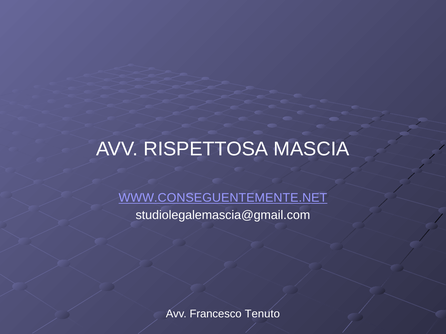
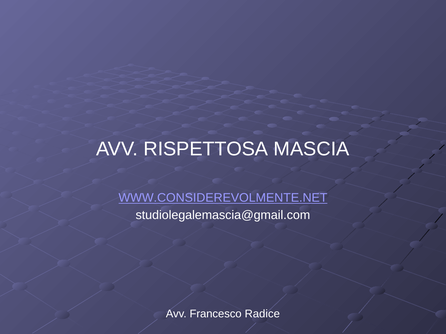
WWW.CONSEGUENTEMENTE.NET: WWW.CONSEGUENTEMENTE.NET -> WWW.CONSIDEREVOLMENTE.NET
Tenuto: Tenuto -> Radice
